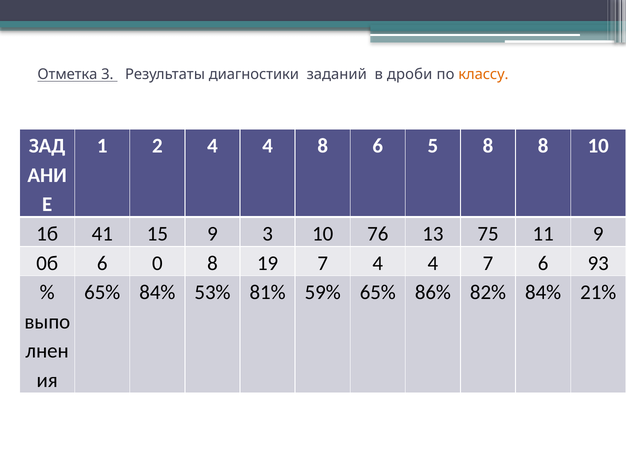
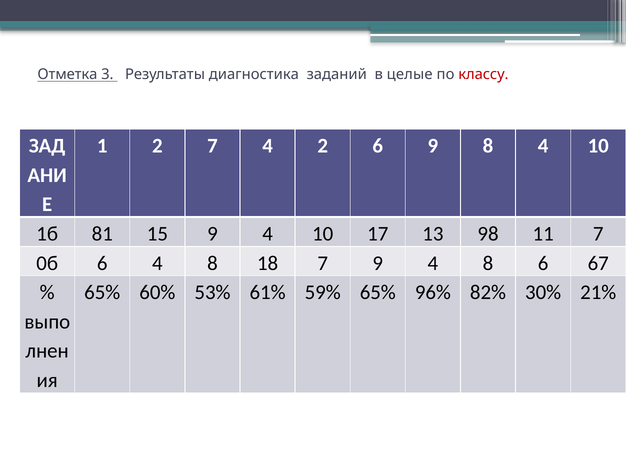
диагностики: диагностики -> диагностика
дроби: дроби -> целые
классу colour: orange -> red
2 4: 4 -> 7
4 8: 8 -> 2
6 5: 5 -> 9
8 8: 8 -> 4
41: 41 -> 81
15 9 3: 3 -> 4
76: 76 -> 17
75: 75 -> 98
11 9: 9 -> 7
6 0: 0 -> 4
19: 19 -> 18
7 4: 4 -> 9
7 at (488, 263): 7 -> 8
93: 93 -> 67
65% 84%: 84% -> 60%
81%: 81% -> 61%
86%: 86% -> 96%
82% 84%: 84% -> 30%
